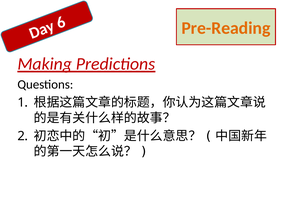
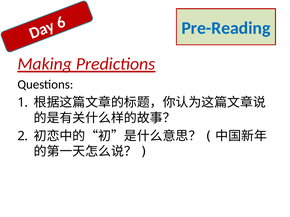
Pre-Reading colour: orange -> blue
